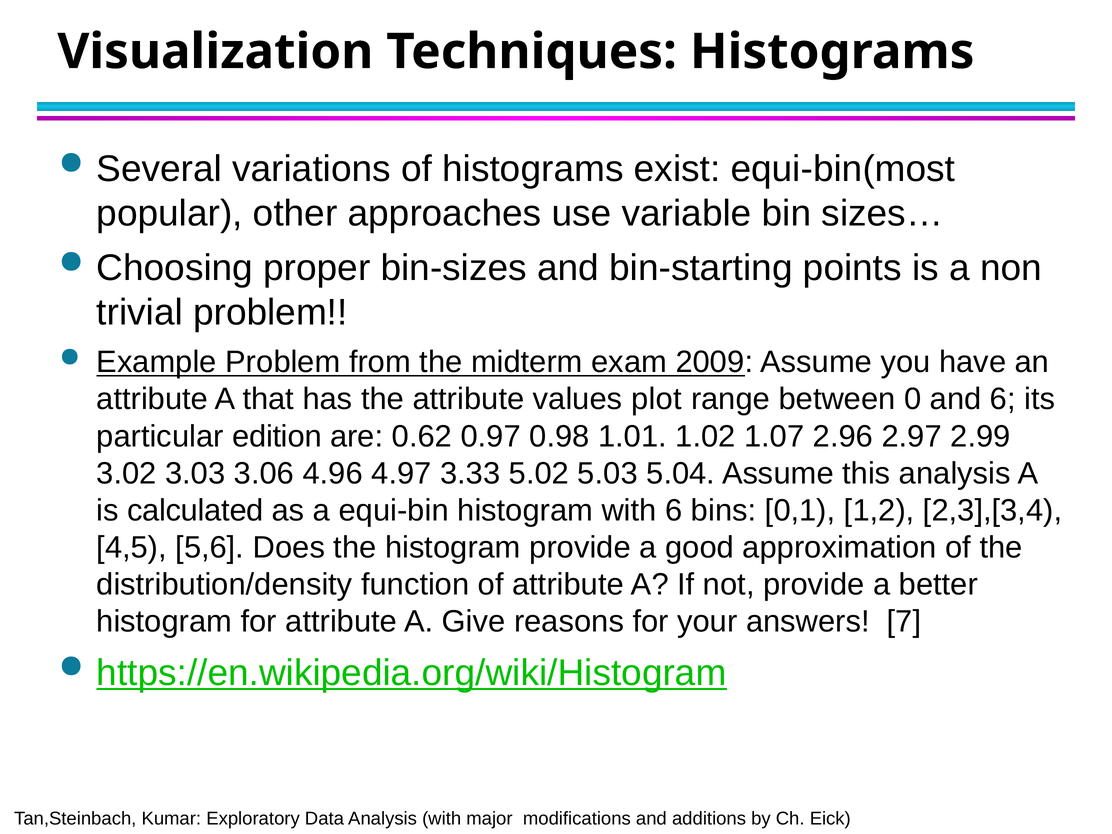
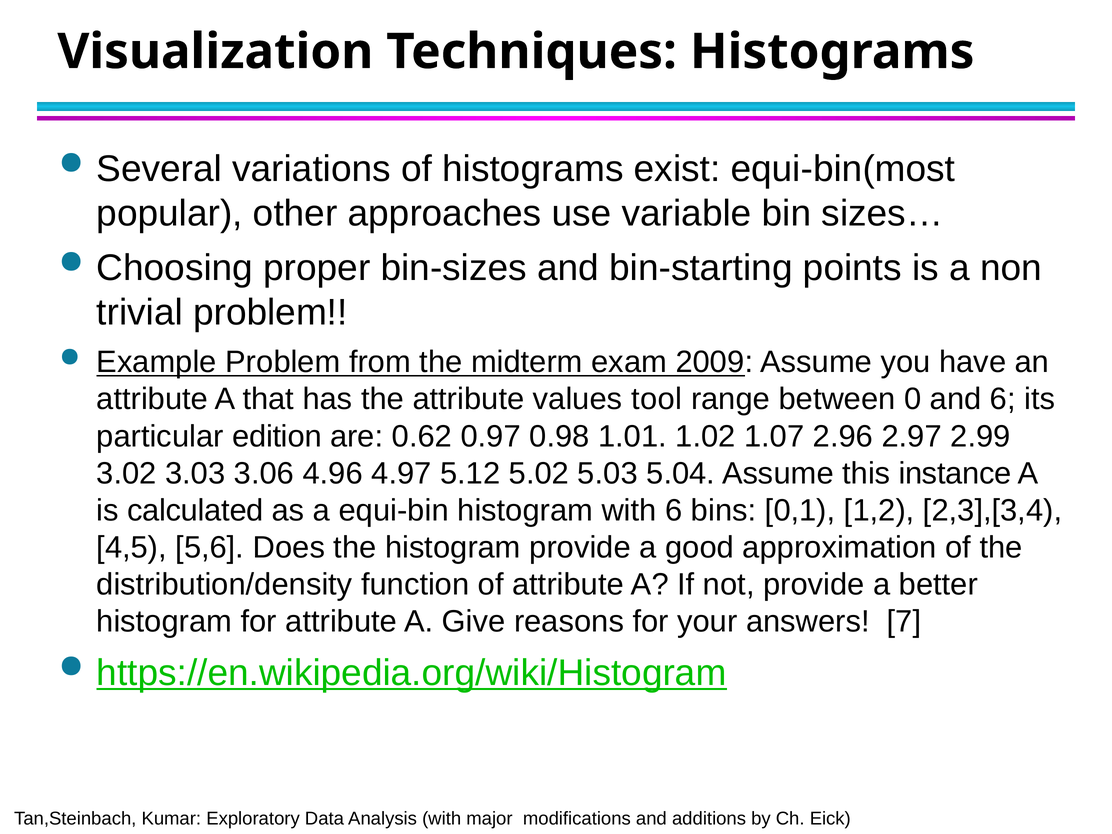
plot: plot -> tool
3.33: 3.33 -> 5.12
this analysis: analysis -> instance
